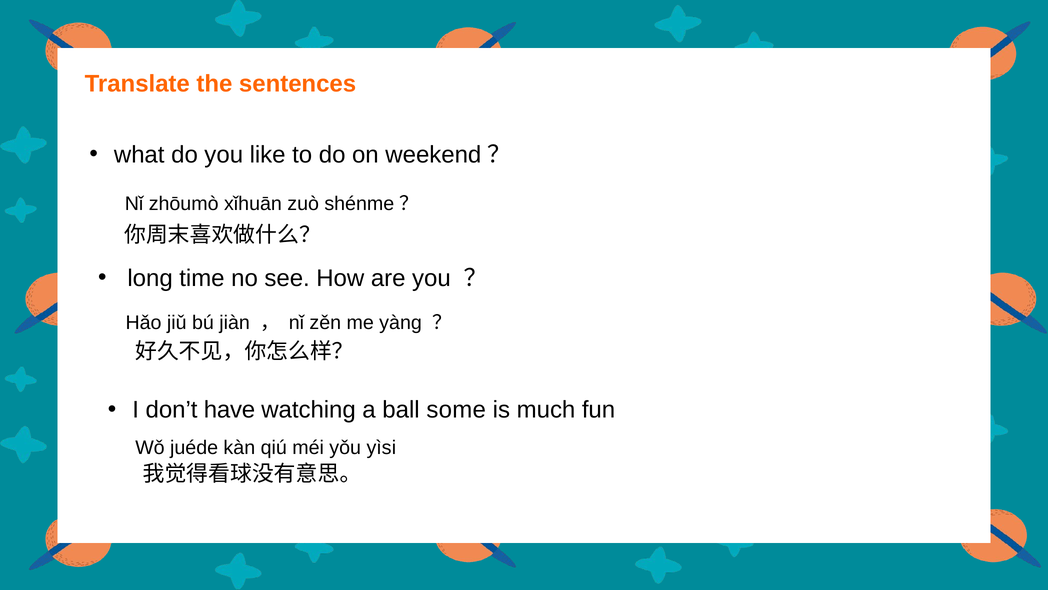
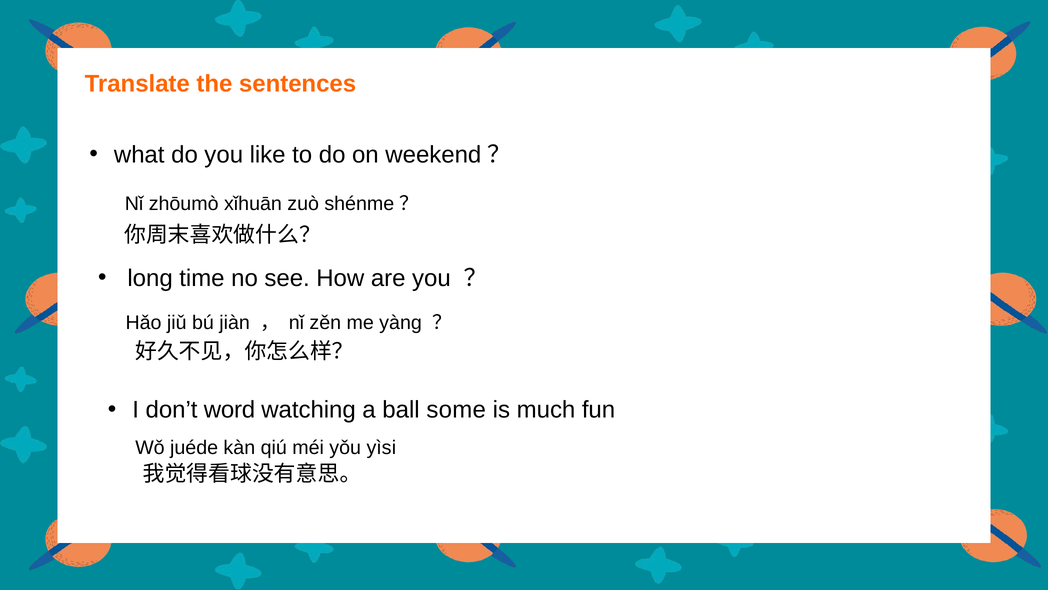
have: have -> word
